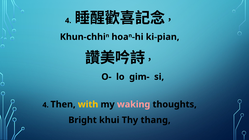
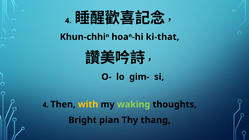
ki-pian: ki-pian -> ki-that
waking colour: pink -> light green
khui: khui -> pian
